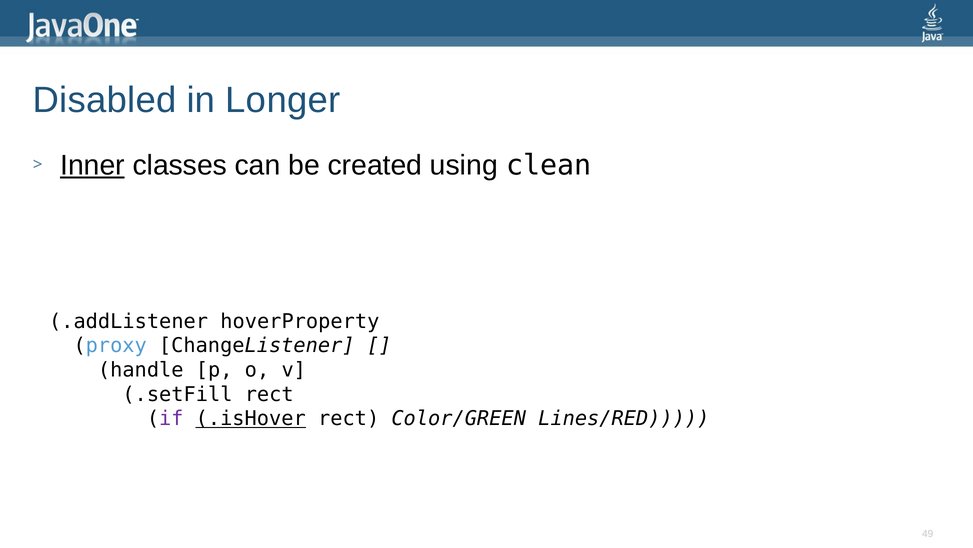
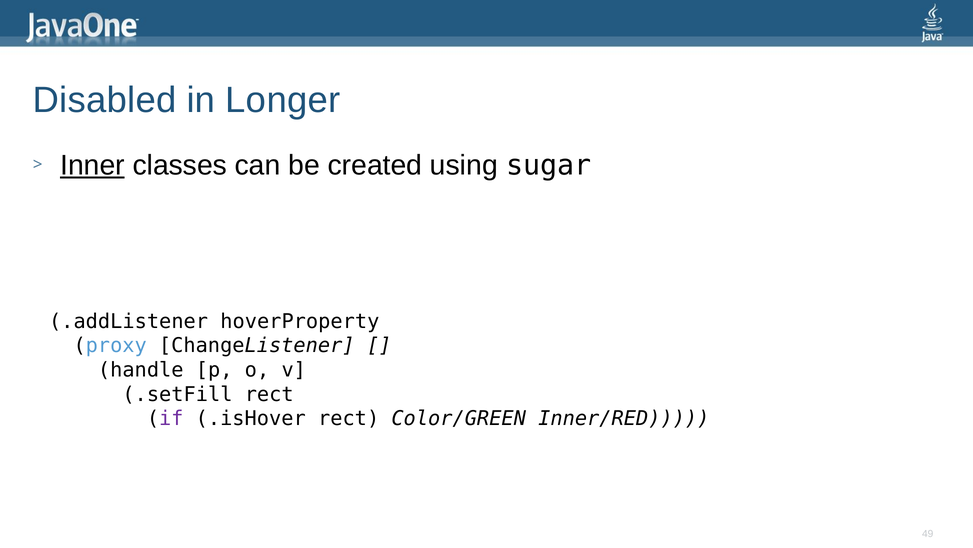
clean: clean -> sugar
.isHover underline: present -> none
Lines/RED: Lines/RED -> Inner/RED
